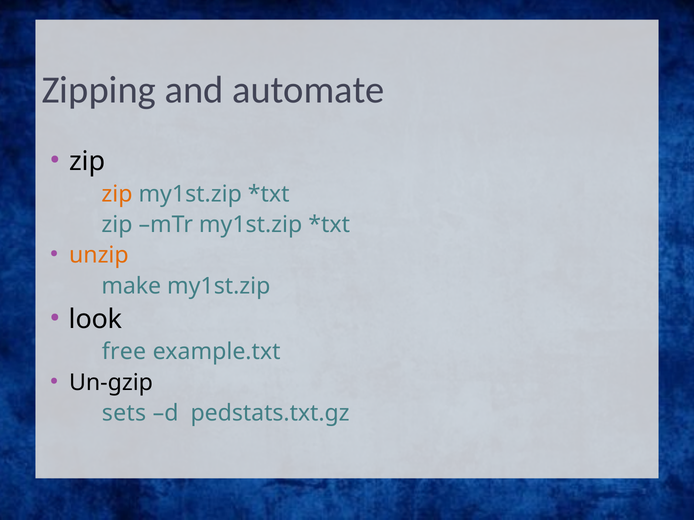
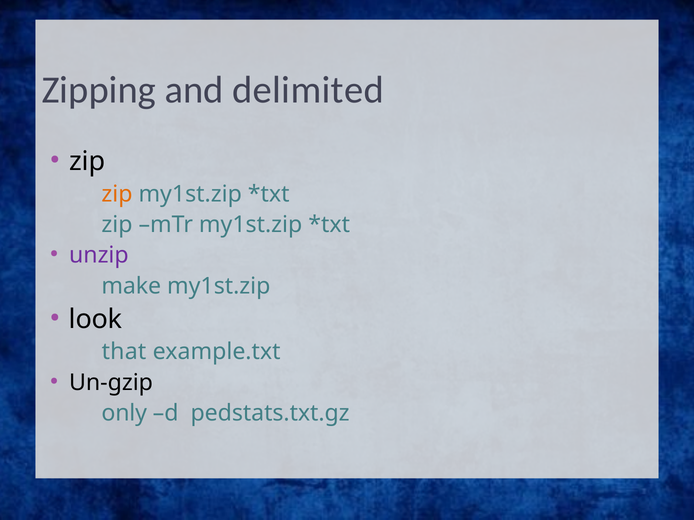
automate: automate -> delimited
unzip colour: orange -> purple
free: free -> that
sets: sets -> only
